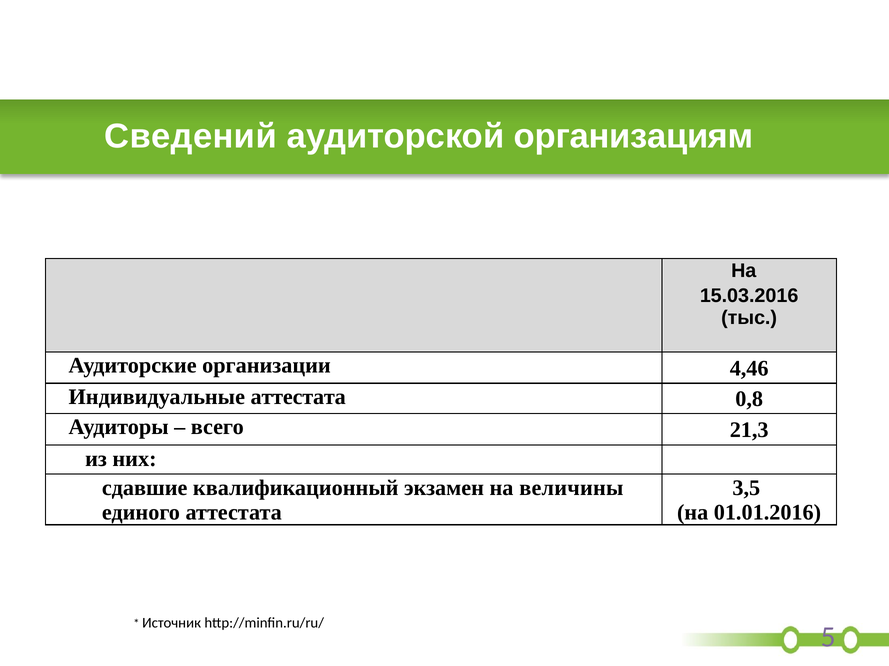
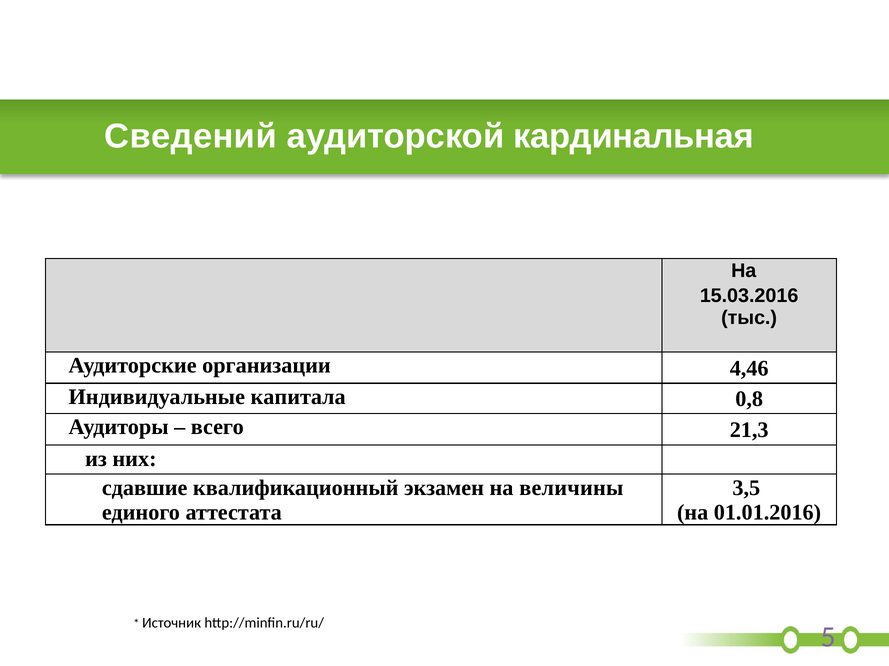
организациям: организациям -> кардинальная
Индивидуальные аттестата: аттестата -> капитала
